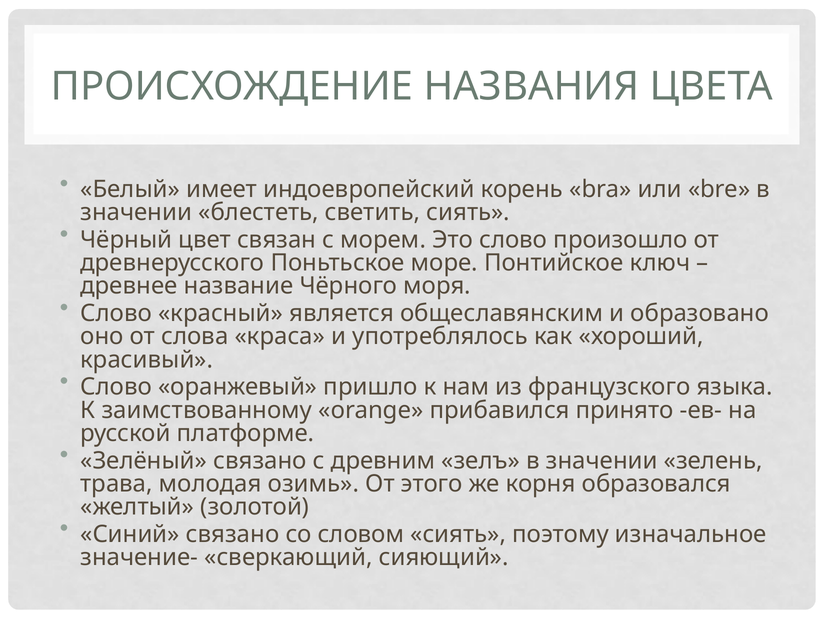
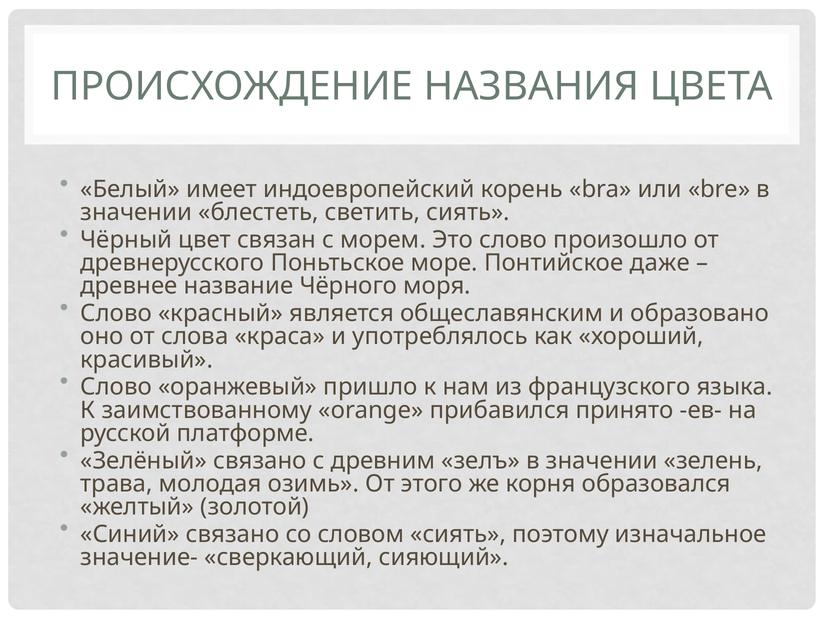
ключ: ключ -> даже
